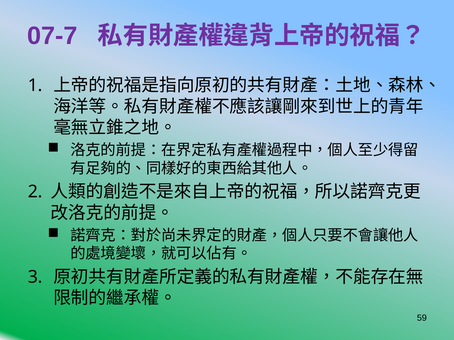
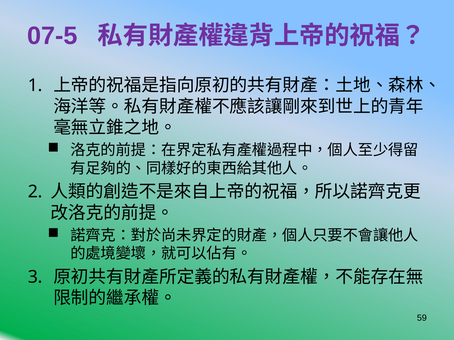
07-7: 07-7 -> 07-5
